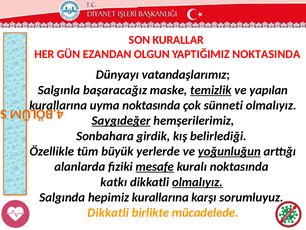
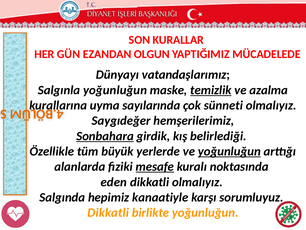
NOKTASINDA: NOKTASINDA -> MÜCADELEDE
başaracağız at (115, 90): başaracağız -> yoğunluğun
yapılan: yapılan -> azalma
uyma noktasında: noktasında -> sayılarında
Saygıdeğer underline: present -> none
Sonbahara underline: none -> present
katkı: katkı -> eden
olmalıyız at (197, 182) underline: present -> none
hepimiz kurallarına: kurallarına -> kanaatiyle
birlikte mücadelede: mücadelede -> yoğunluğun
